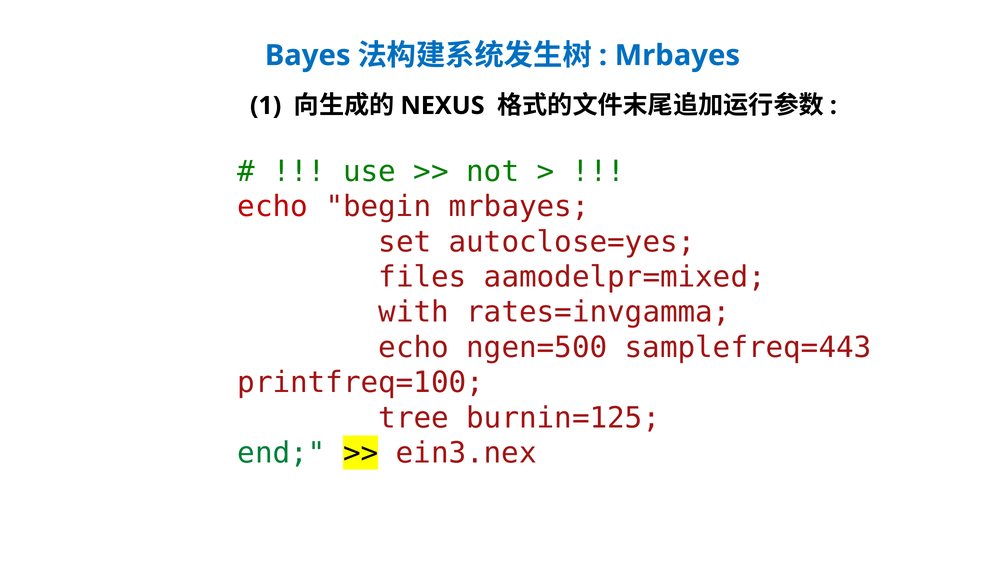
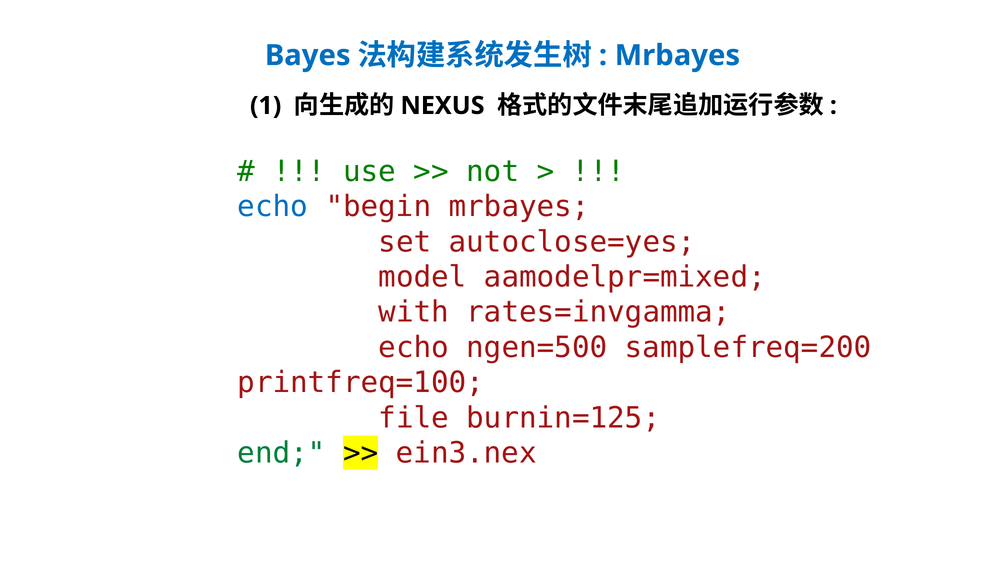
echo at (273, 207) colour: red -> blue
files: files -> model
samplefreq=443: samplefreq=443 -> samplefreq=200
tree: tree -> file
